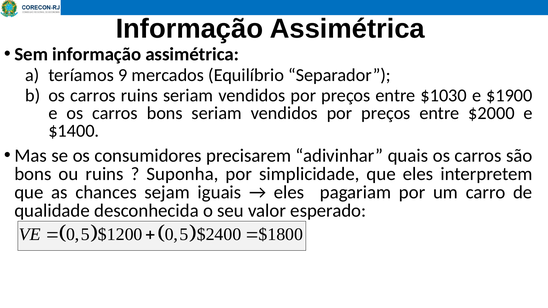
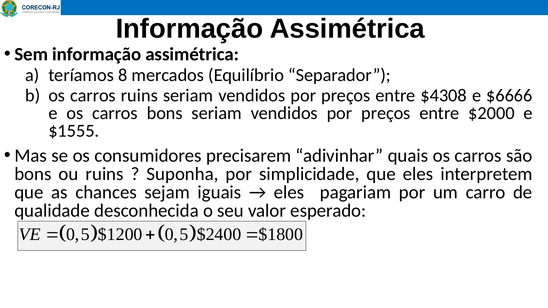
9: 9 -> 8
$1030: $1030 -> $4308
$1900: $1900 -> $6666
$1400: $1400 -> $1555
